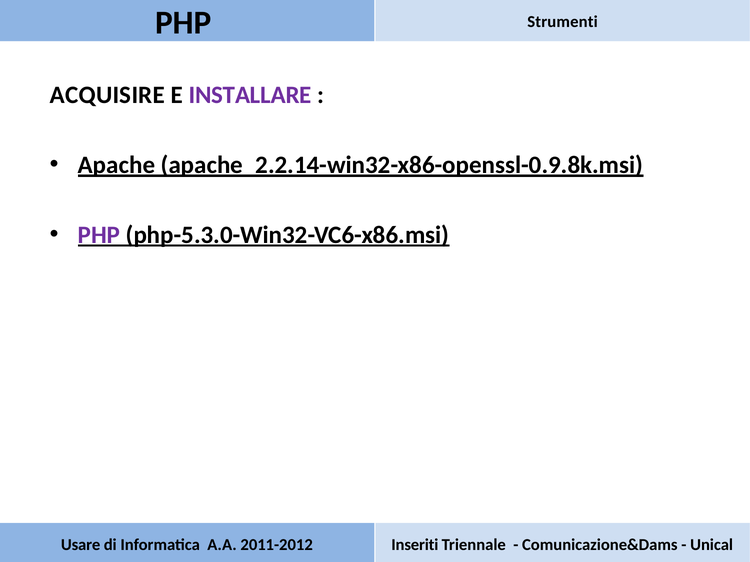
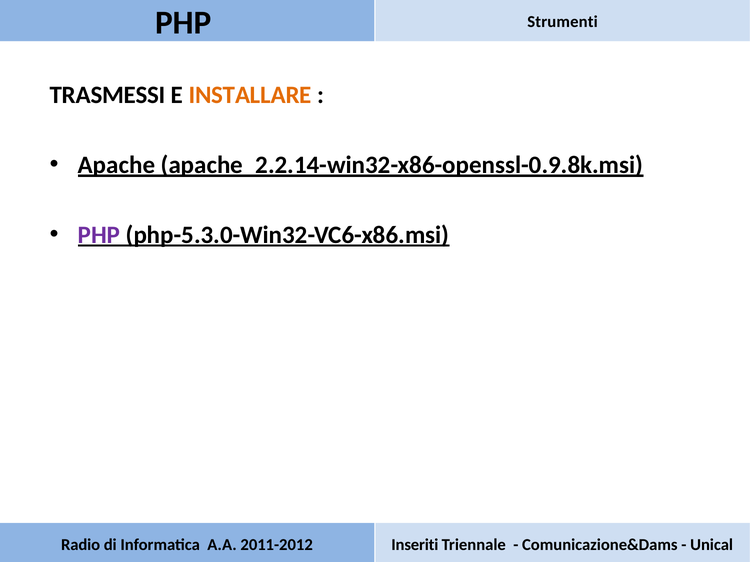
ACQUISIRE: ACQUISIRE -> TRASMESSI
INSTALLARE colour: purple -> orange
Usare: Usare -> Radio
